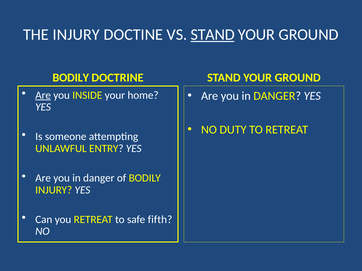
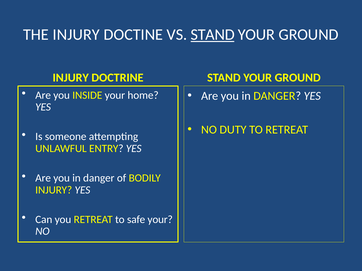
BODILY at (71, 78): BODILY -> INJURY
Are at (43, 95) underline: present -> none
safe fifth: fifth -> your
